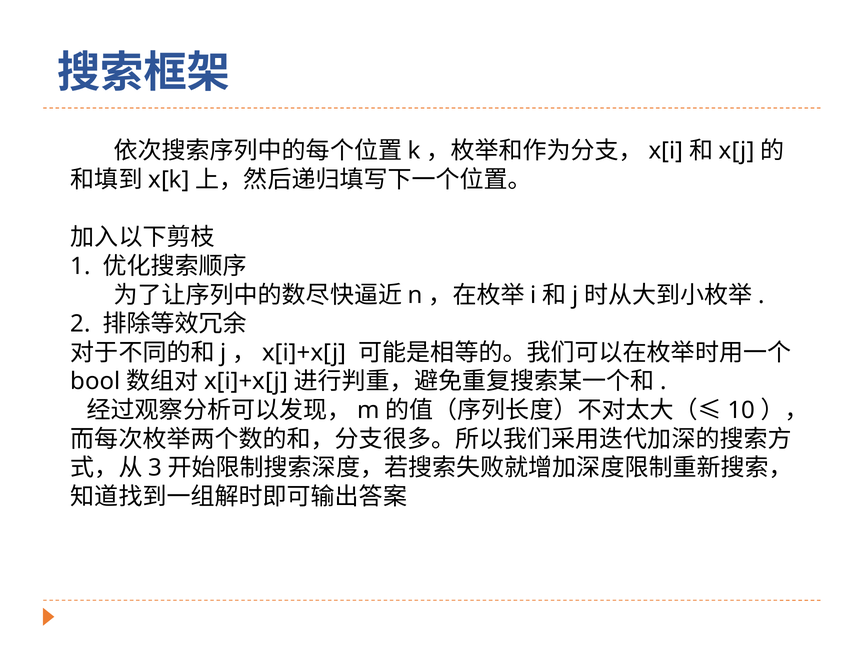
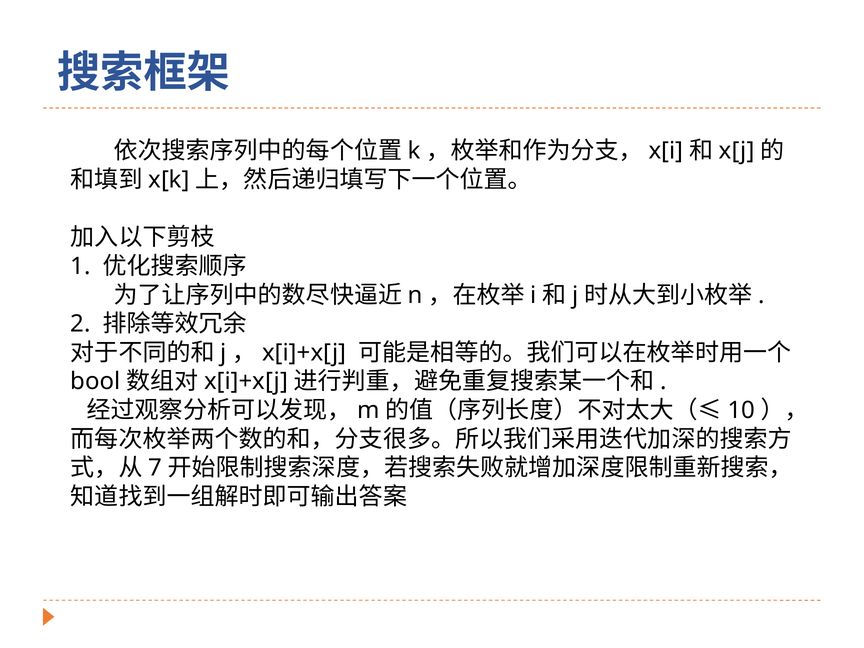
3: 3 -> 7
